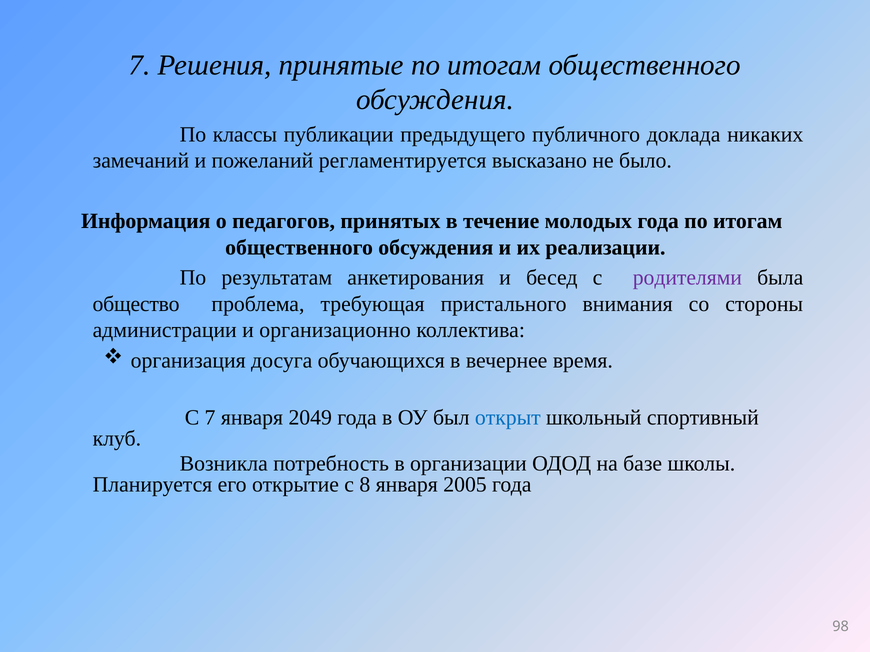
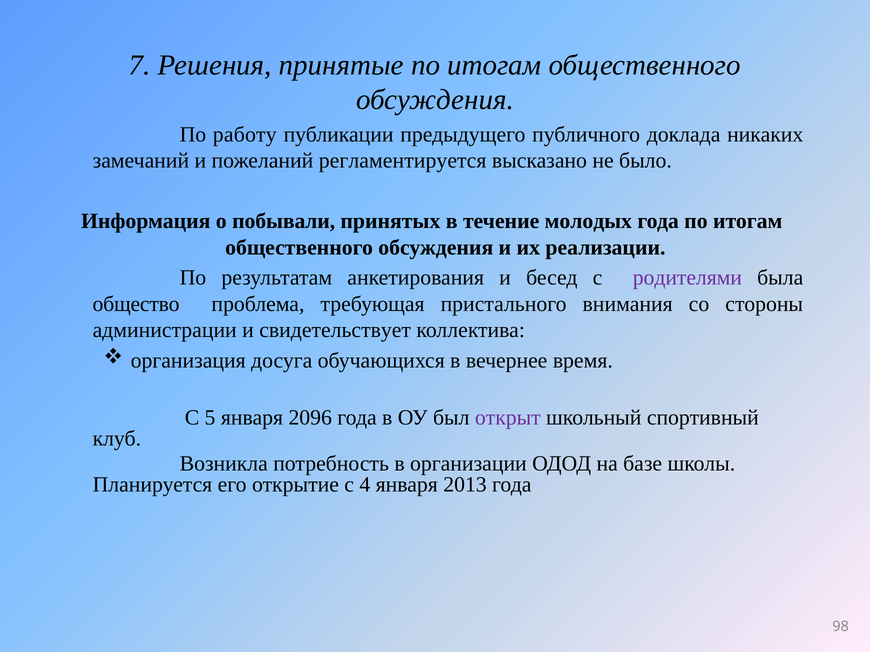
классы: классы -> работу
педагогов: педагогов -> побывали
организационно: организационно -> свидетельствует
С 7: 7 -> 5
2049: 2049 -> 2096
открыт colour: blue -> purple
8: 8 -> 4
2005: 2005 -> 2013
